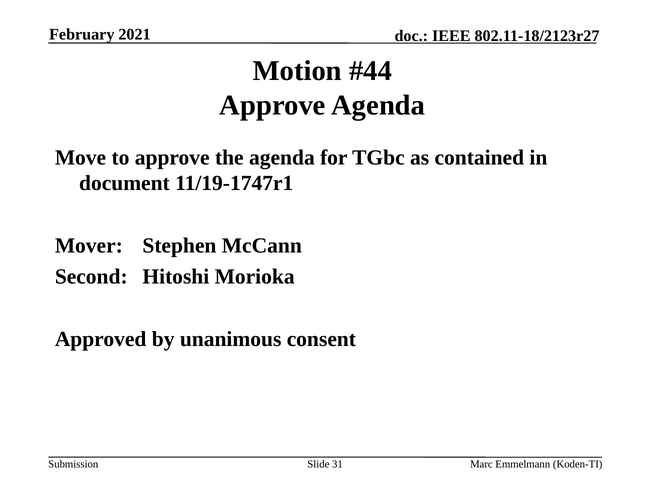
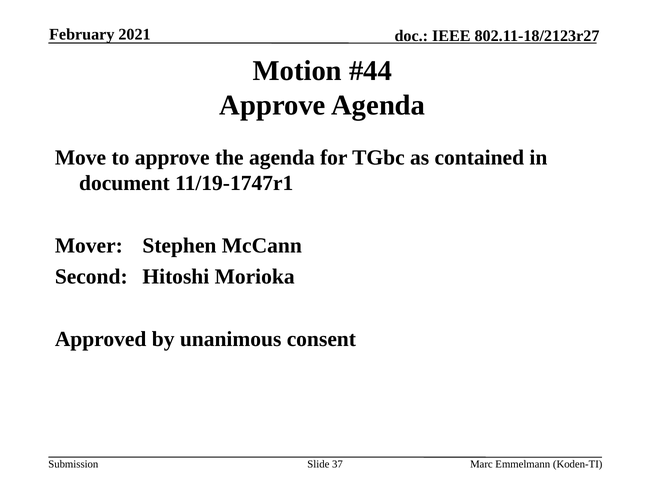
31: 31 -> 37
